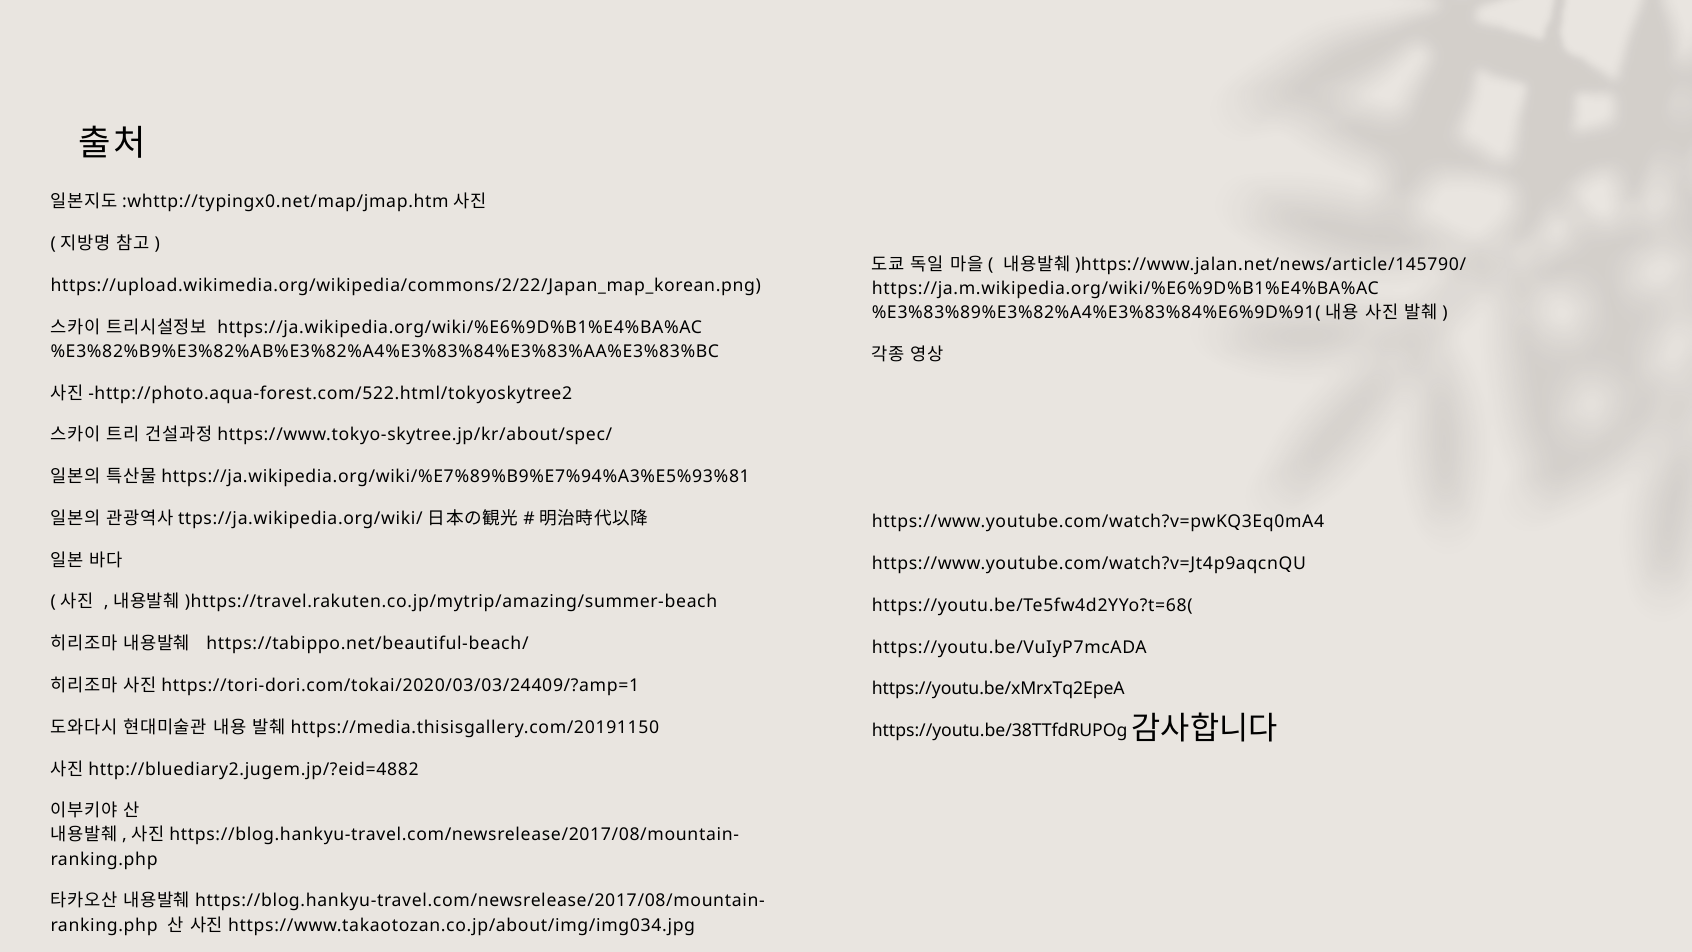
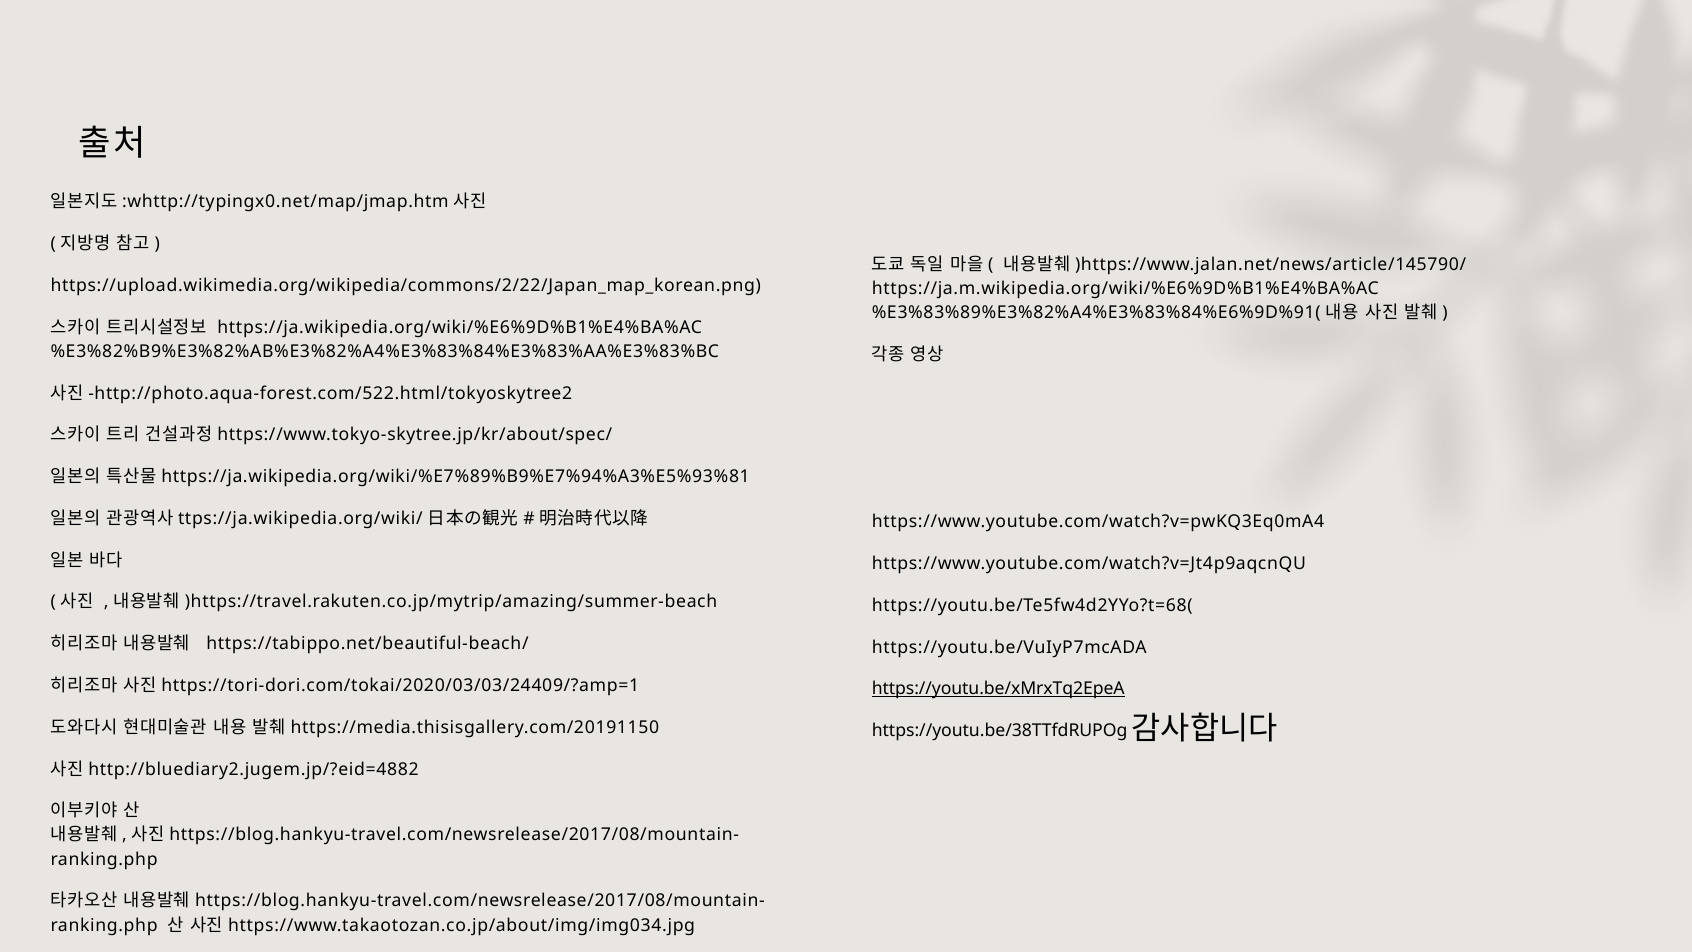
https://youtu.be/xMrxTq2EpeA underline: none -> present
